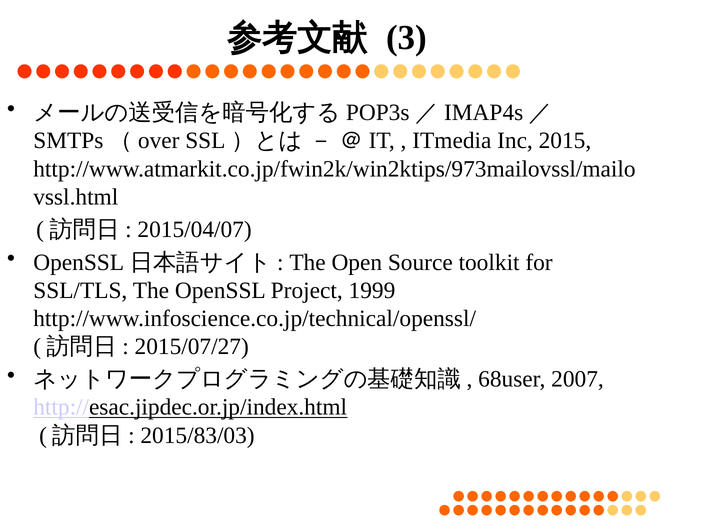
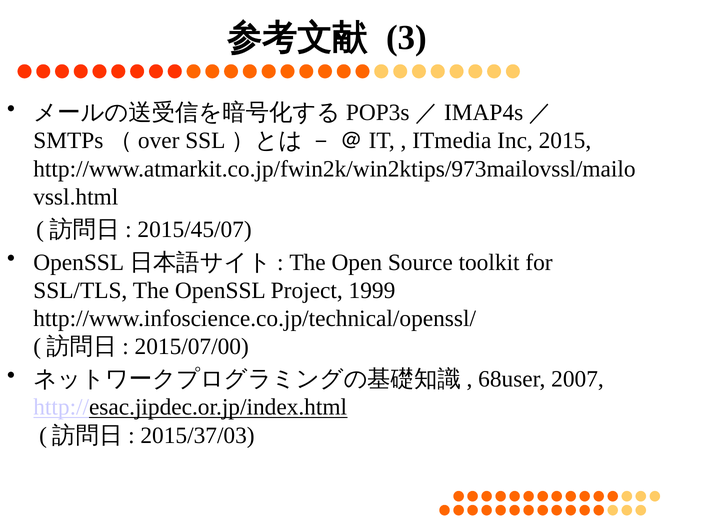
2015/04/07: 2015/04/07 -> 2015/45/07
2015/07/27: 2015/07/27 -> 2015/07/00
2015/83/03: 2015/83/03 -> 2015/37/03
